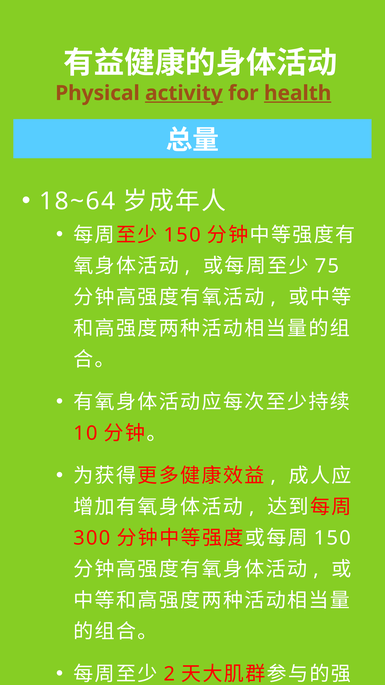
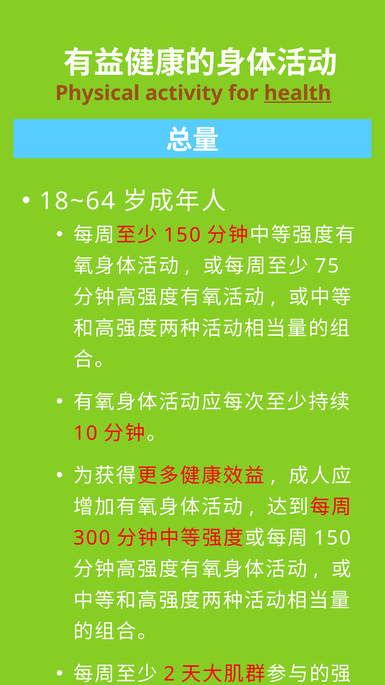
activity underline: present -> none
